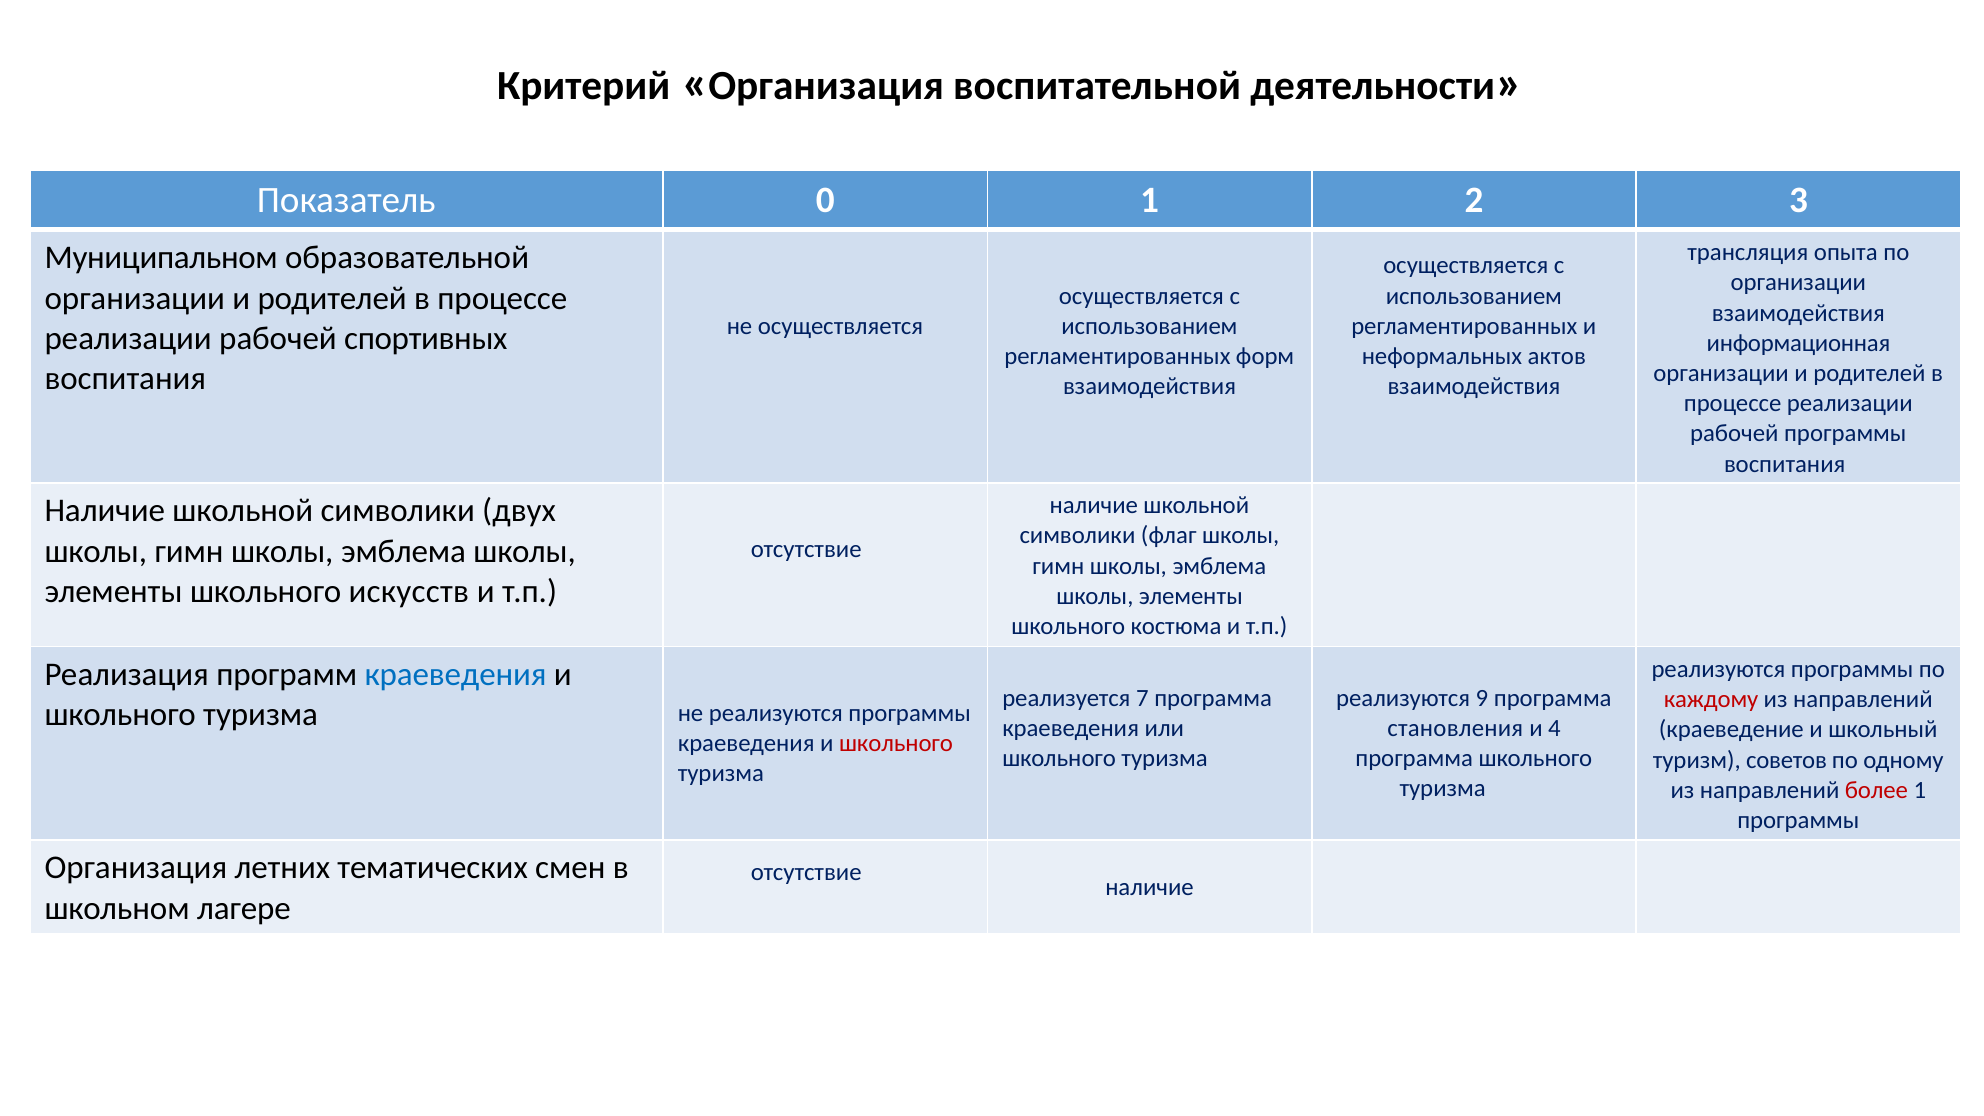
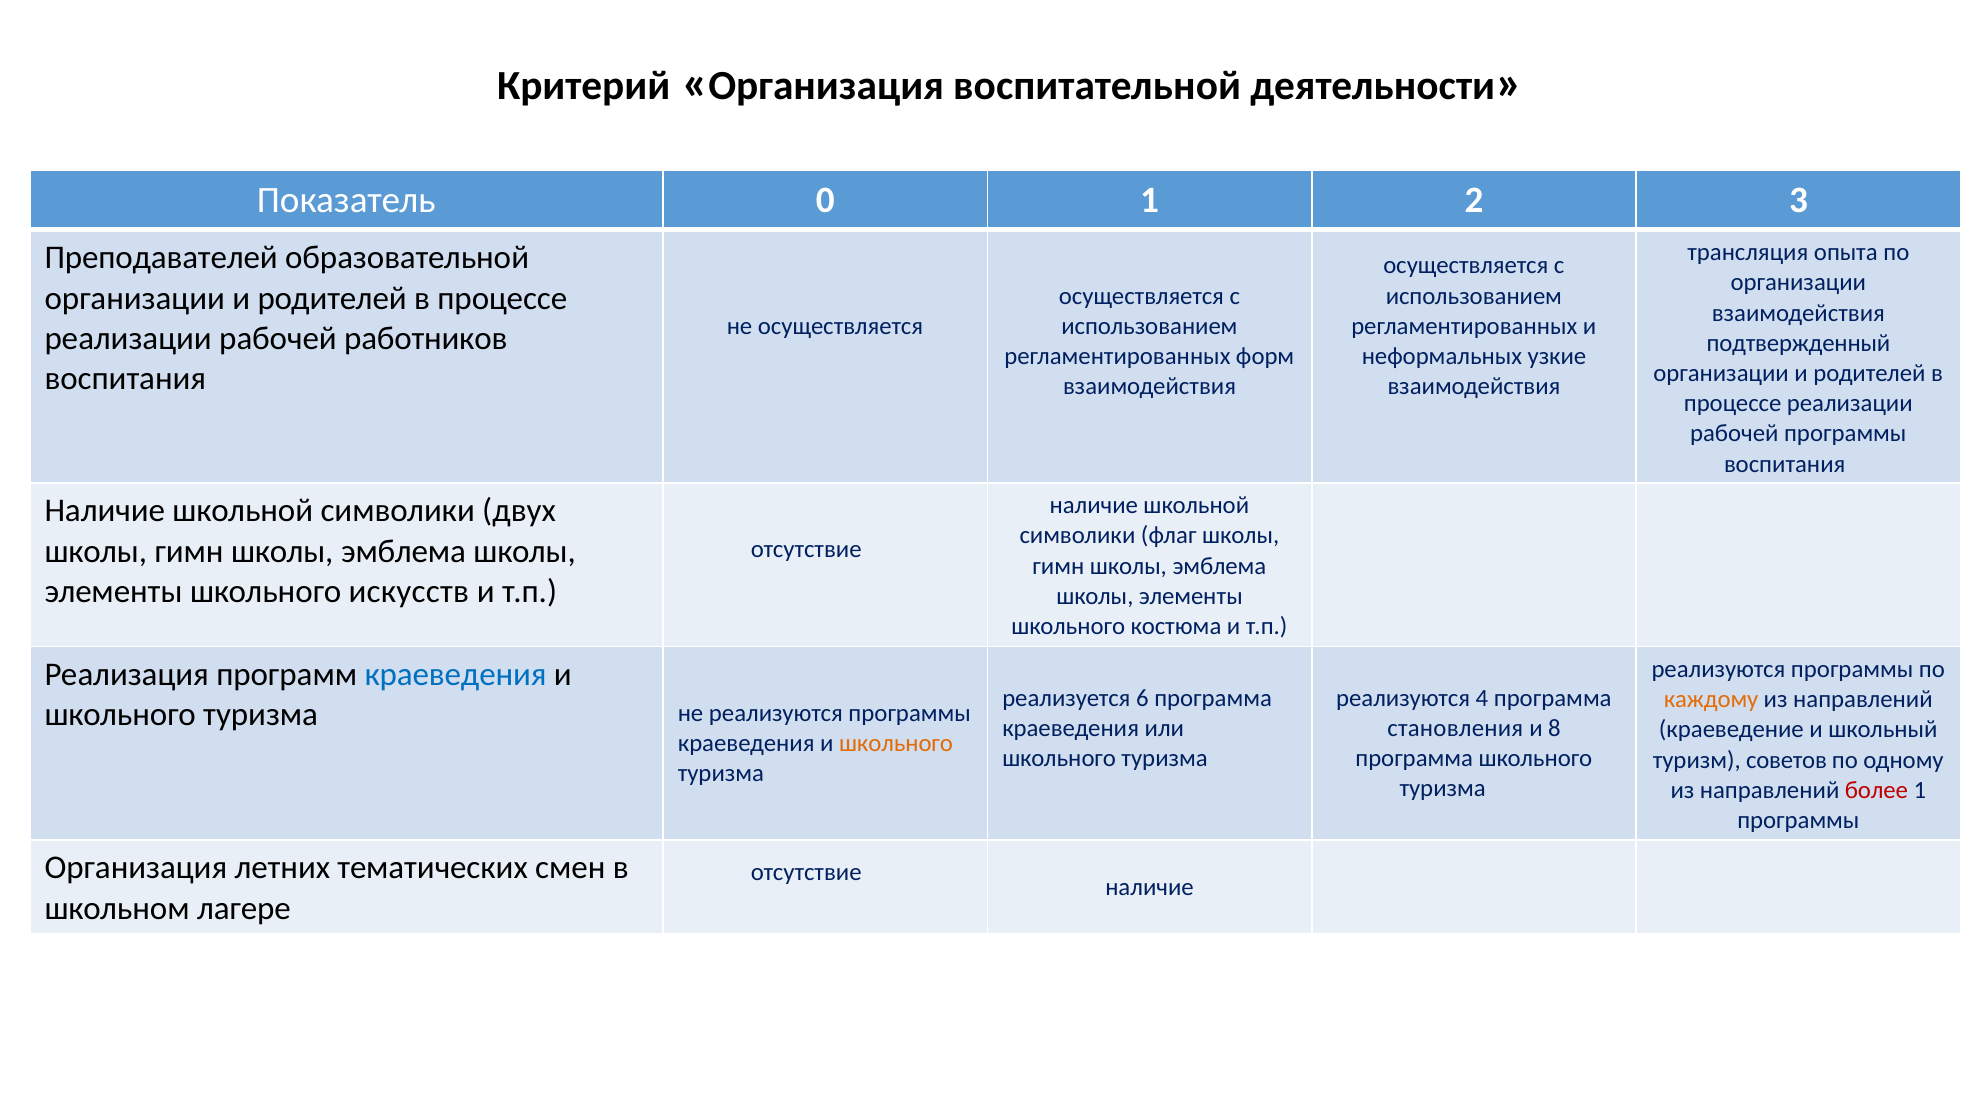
Муниципальном: Муниципальном -> Преподавателей
спортивных: спортивных -> работников
информационная: информационная -> подтвержденный
актов: актов -> узкие
7: 7 -> 6
9: 9 -> 4
каждому colour: red -> orange
4: 4 -> 8
школьного at (896, 743) colour: red -> orange
